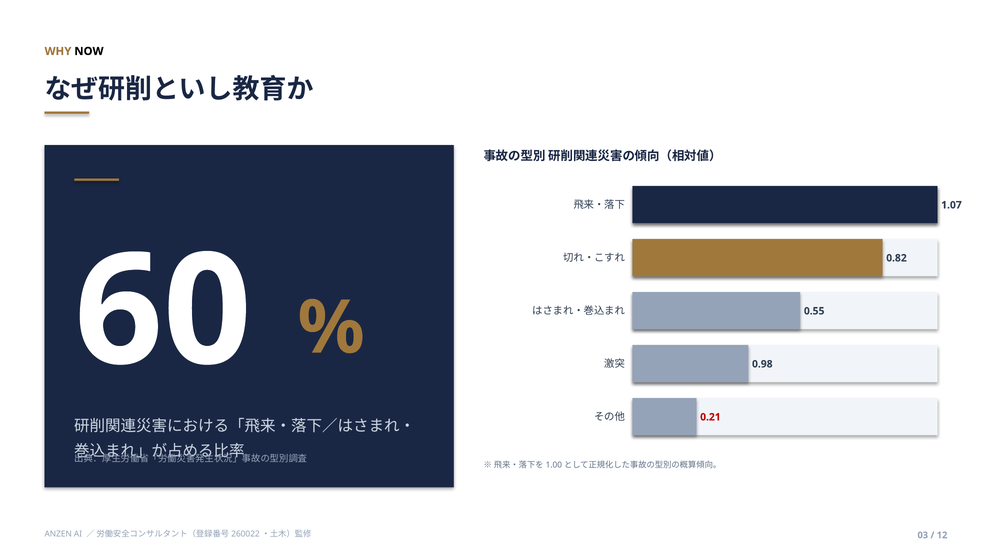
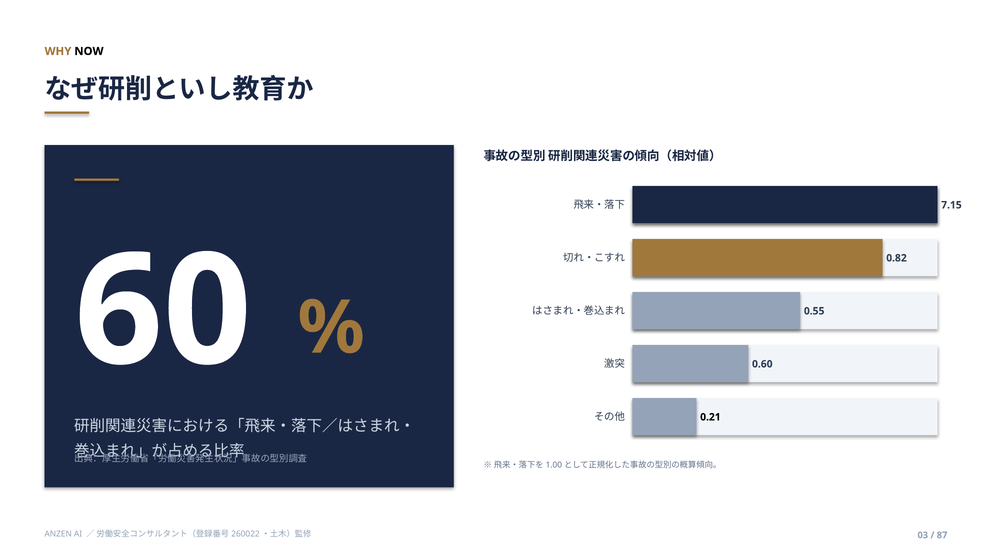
1.07: 1.07 -> 7.15
0.98: 0.98 -> 0.60
0.21 colour: red -> black
12: 12 -> 87
